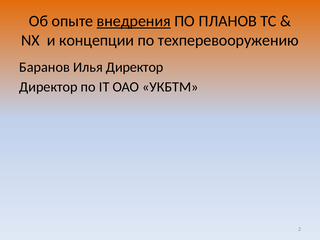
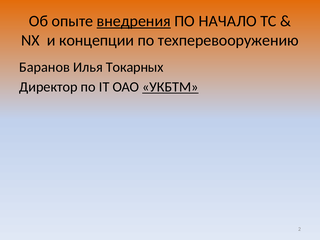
ПЛАНОВ: ПЛАНОВ -> НАЧАЛО
Илья Директор: Директор -> Токарных
УКБТМ underline: none -> present
